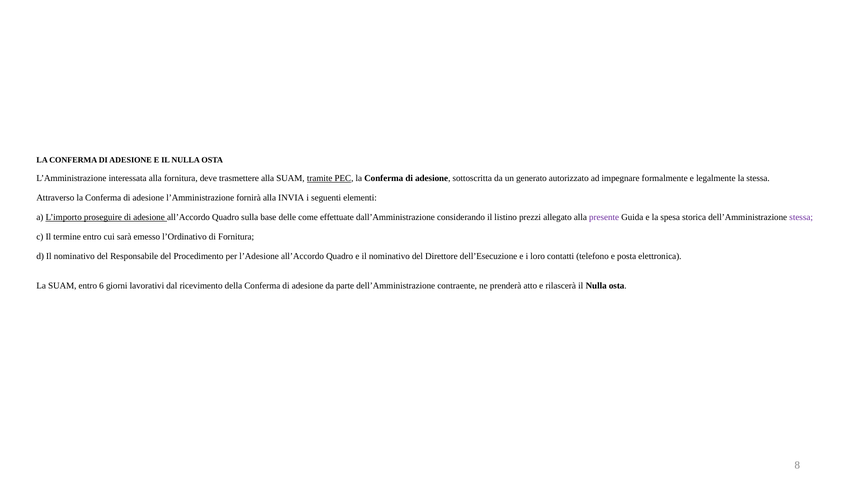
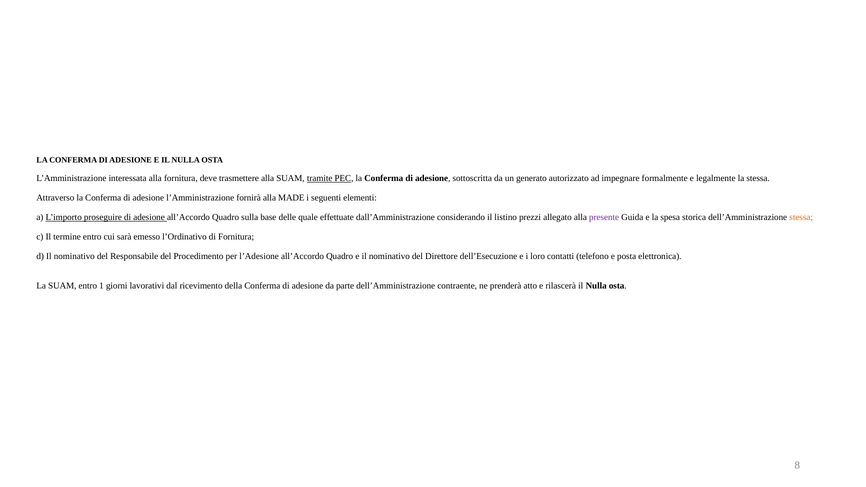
INVIA: INVIA -> MADE
come: come -> quale
stessa at (801, 217) colour: purple -> orange
6: 6 -> 1
